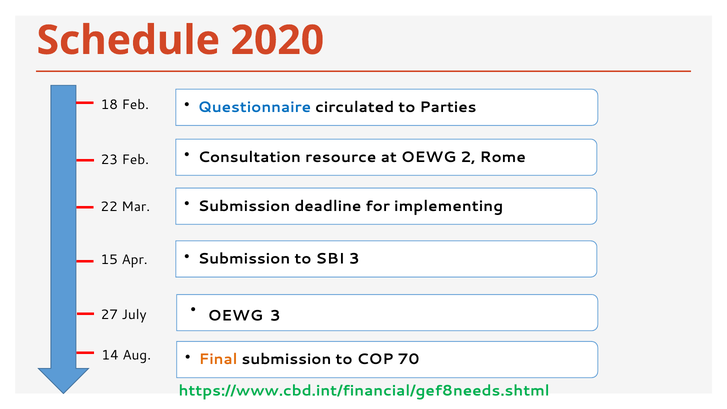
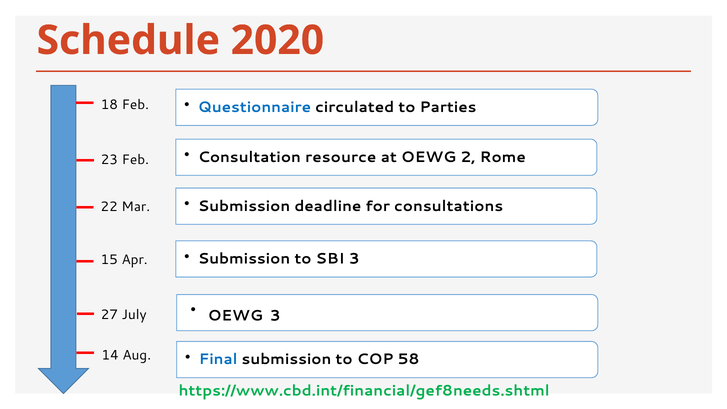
implementing: implementing -> consultations
Final colour: orange -> blue
70: 70 -> 58
